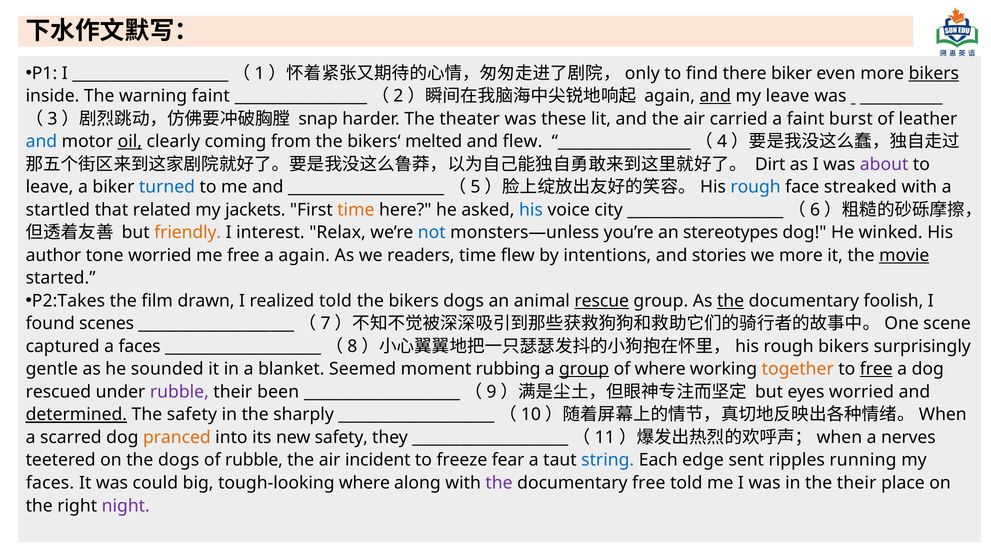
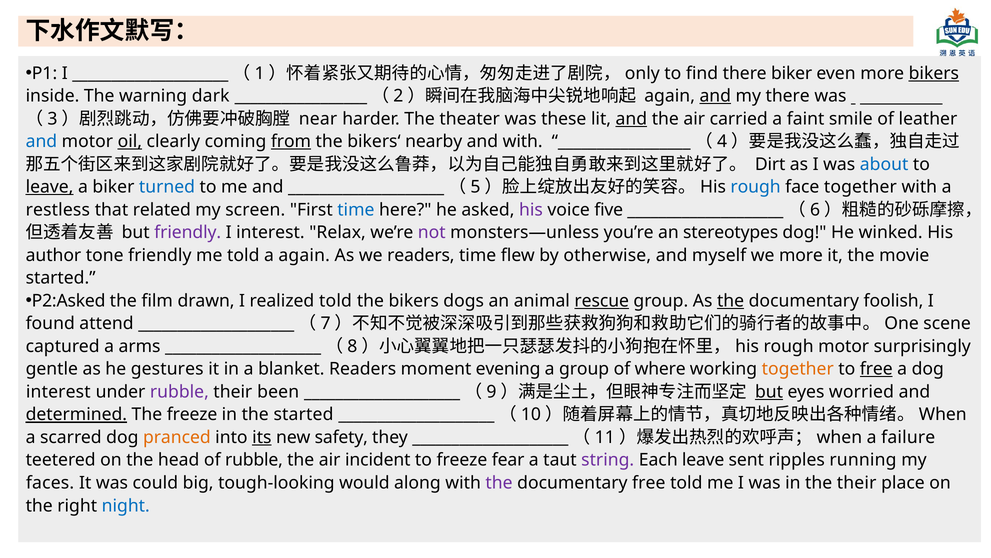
warning faint: faint -> dark
my leave: leave -> there
snap: snap -> near
and at (631, 119) underline: none -> present
burst: burst -> smile
from underline: none -> present
melted: melted -> nearby
and flew: flew -> with
about colour: purple -> blue
leave at (50, 187) underline: none -> present
face streaked: streaked -> together
startled: startled -> restless
jackets: jackets -> screen
time at (356, 210) colour: orange -> blue
his at (531, 210) colour: blue -> purple
city: city -> five
friendly at (188, 232) colour: orange -> purple
not colour: blue -> purple
tone worried: worried -> friendly
me free: free -> told
intentions: intentions -> otherwise
stories: stories -> myself
movie underline: present -> none
P2:Takes: P2:Takes -> P2:Asked
scenes: scenes -> attend
a faces: faces -> arms
rough bikers: bikers -> motor
sounded: sounded -> gestures
blanket Seemed: Seemed -> Readers
rubbing: rubbing -> evening
group at (584, 369) underline: present -> none
rescued at (58, 392): rescued -> interest
but at (769, 392) underline: none -> present
The safety: safety -> freeze
the sharply: sharply -> started
its underline: none -> present
nerves: nerves -> failure
the dogs: dogs -> head
string colour: blue -> purple
Each edge: edge -> leave
tough-looking where: where -> would
night colour: purple -> blue
